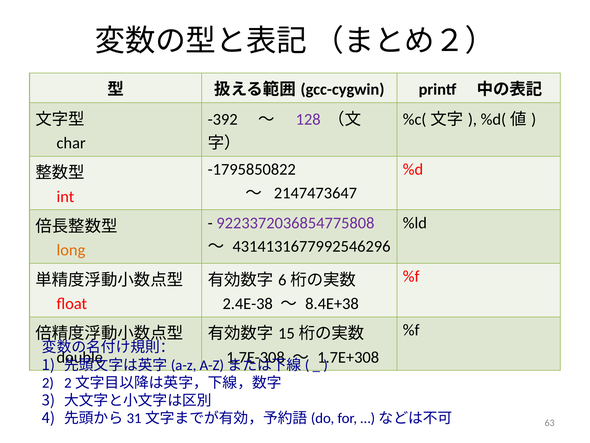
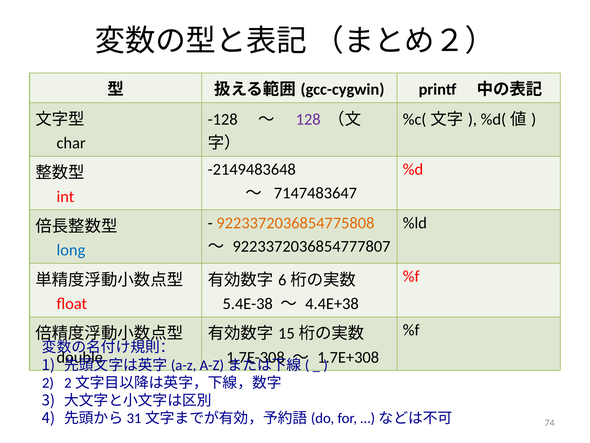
-392: -392 -> -128
-1795850822: -1795850822 -> -2149483648
2147473647: 2147473647 -> 7147483647
9223372036854775808 colour: purple -> orange
4314131677992546296: 4314131677992546296 -> 9223372036854777807
long colour: orange -> blue
2.4E-38: 2.4E-38 -> 5.4E-38
8.4E+38: 8.4E+38 -> 4.4E+38
63: 63 -> 74
